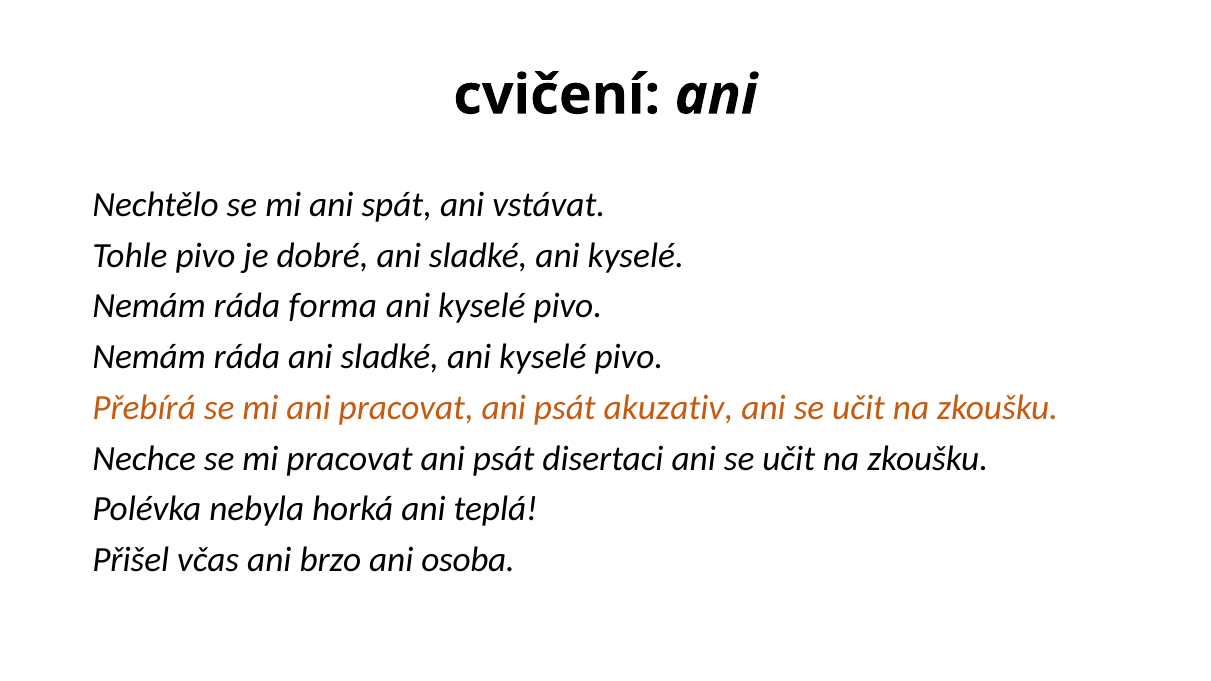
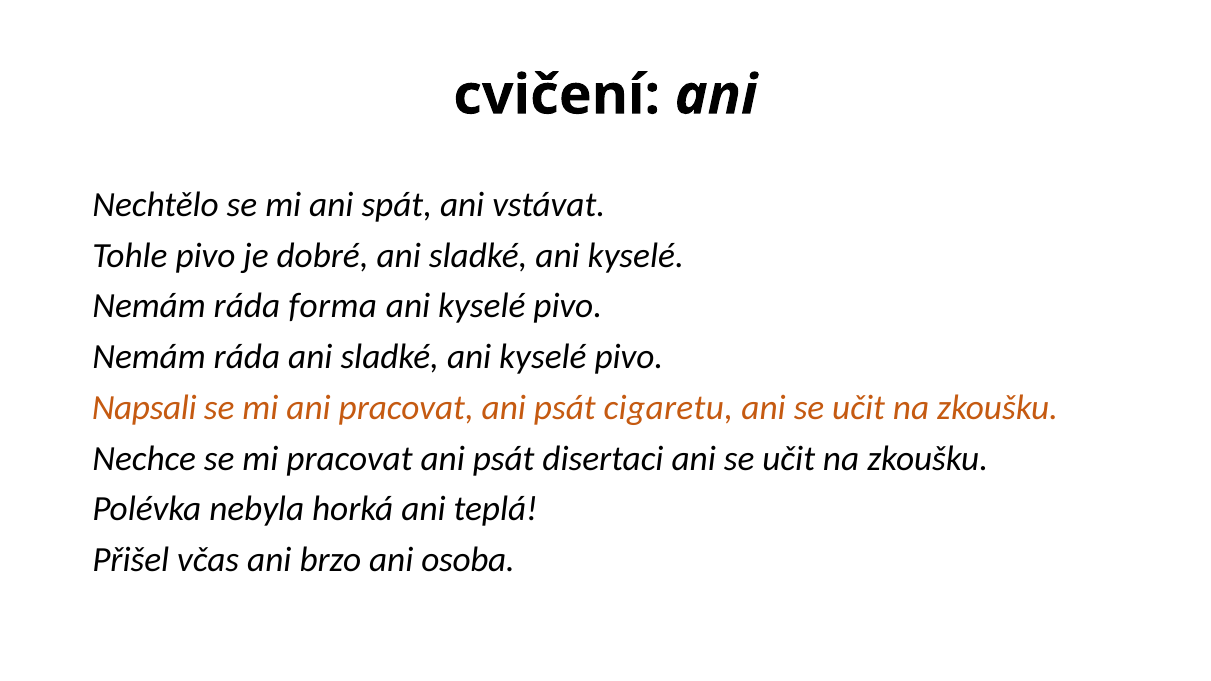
Přebírá: Přebírá -> Napsali
akuzativ: akuzativ -> cigaretu
